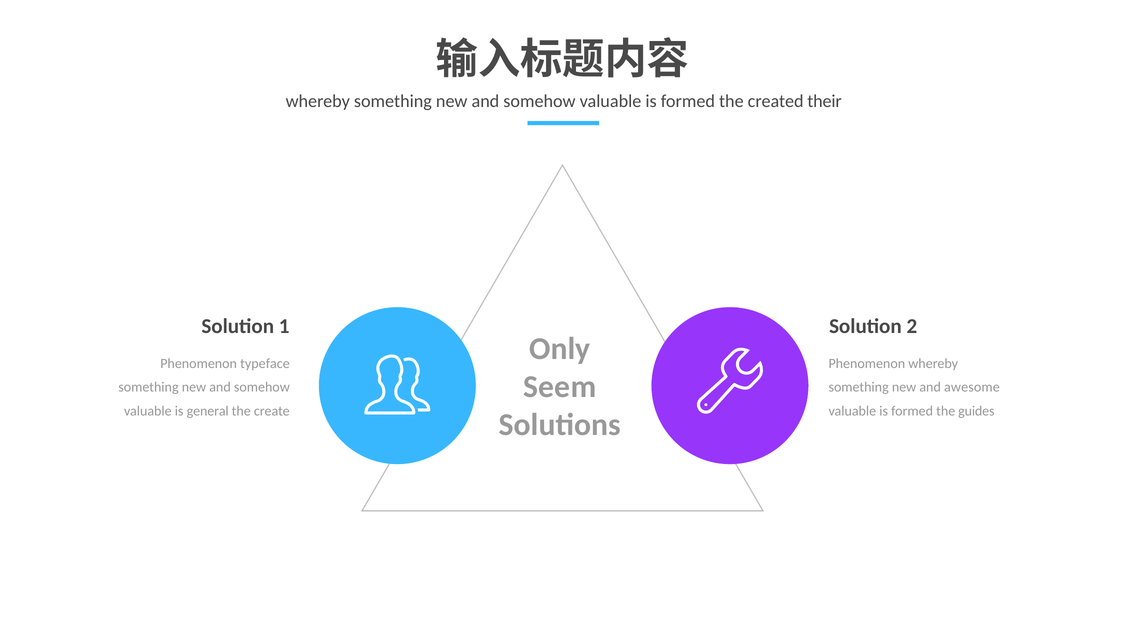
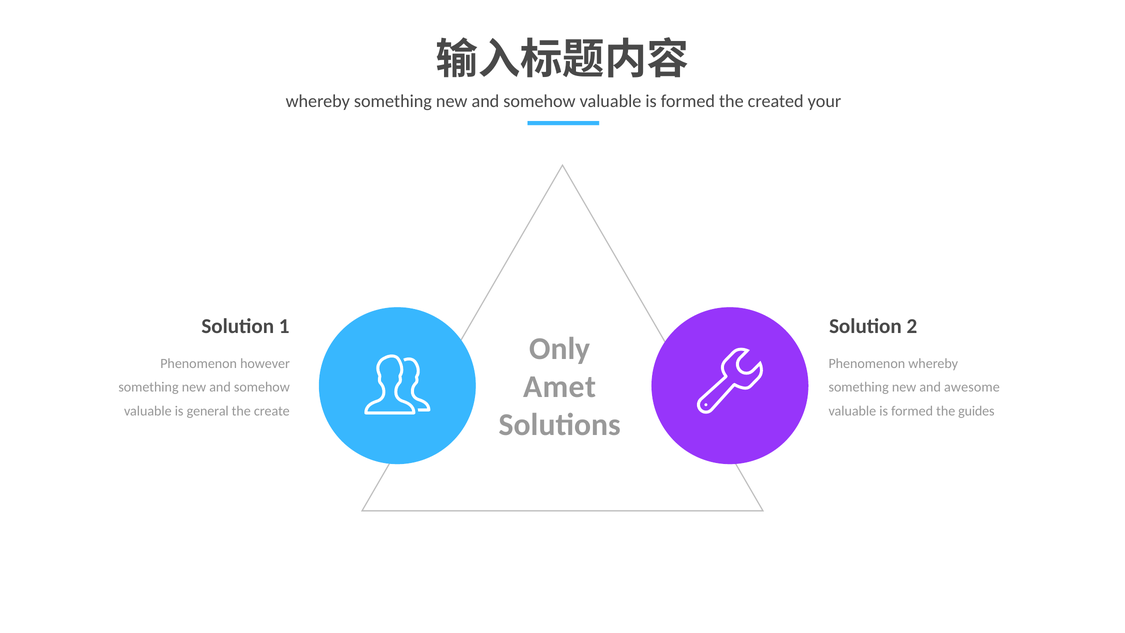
their: their -> your
typeface: typeface -> however
Seem: Seem -> Amet
